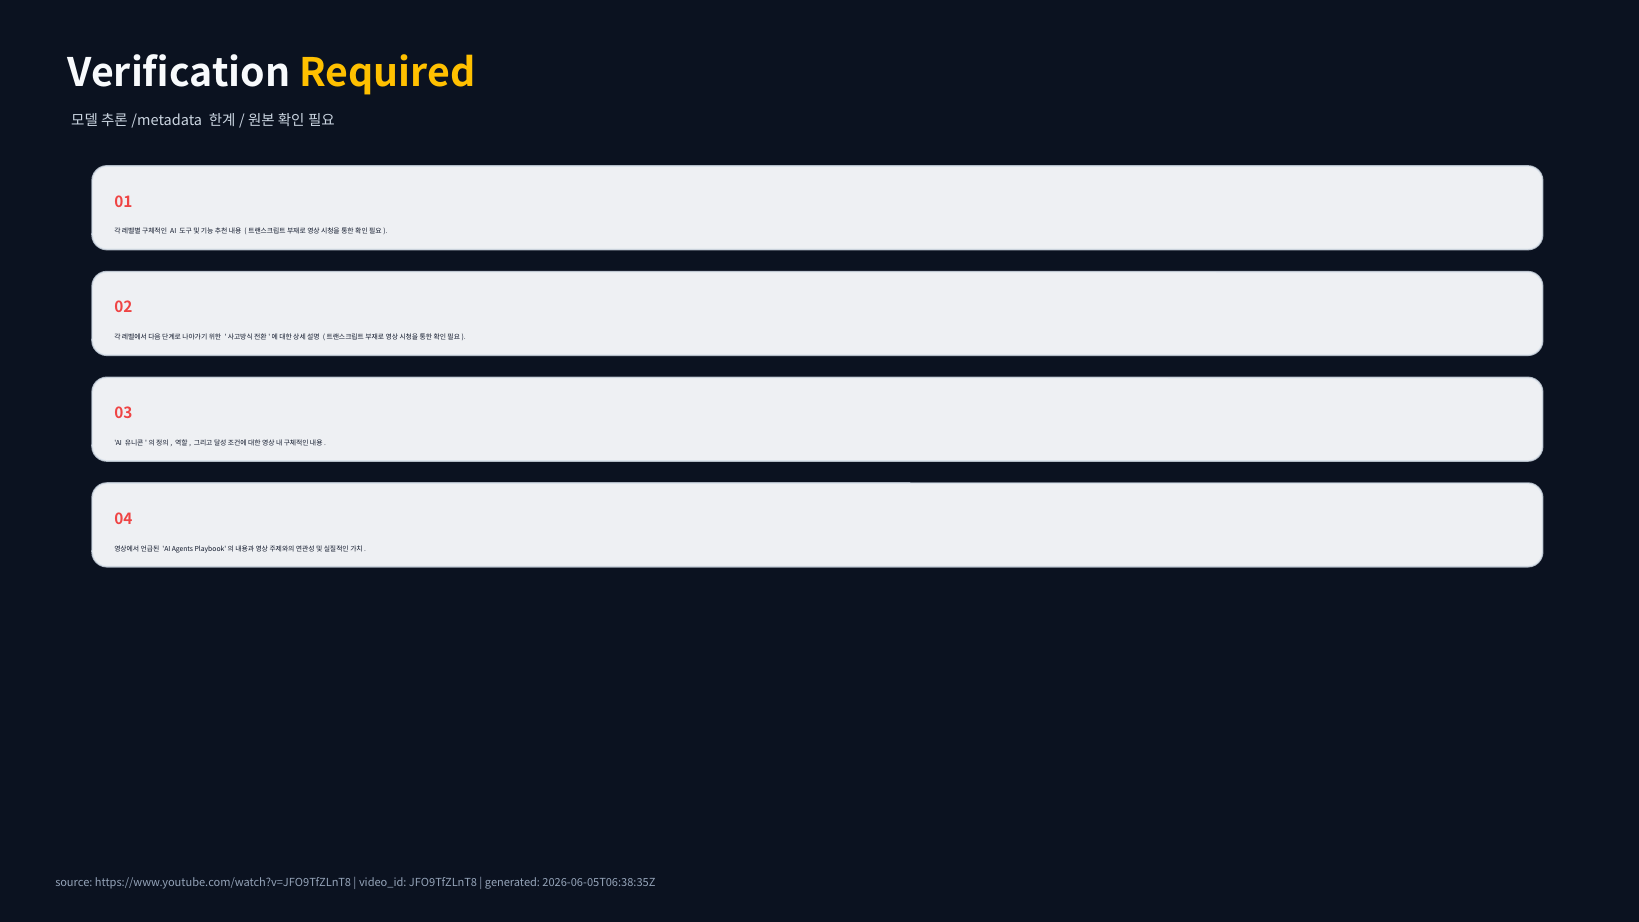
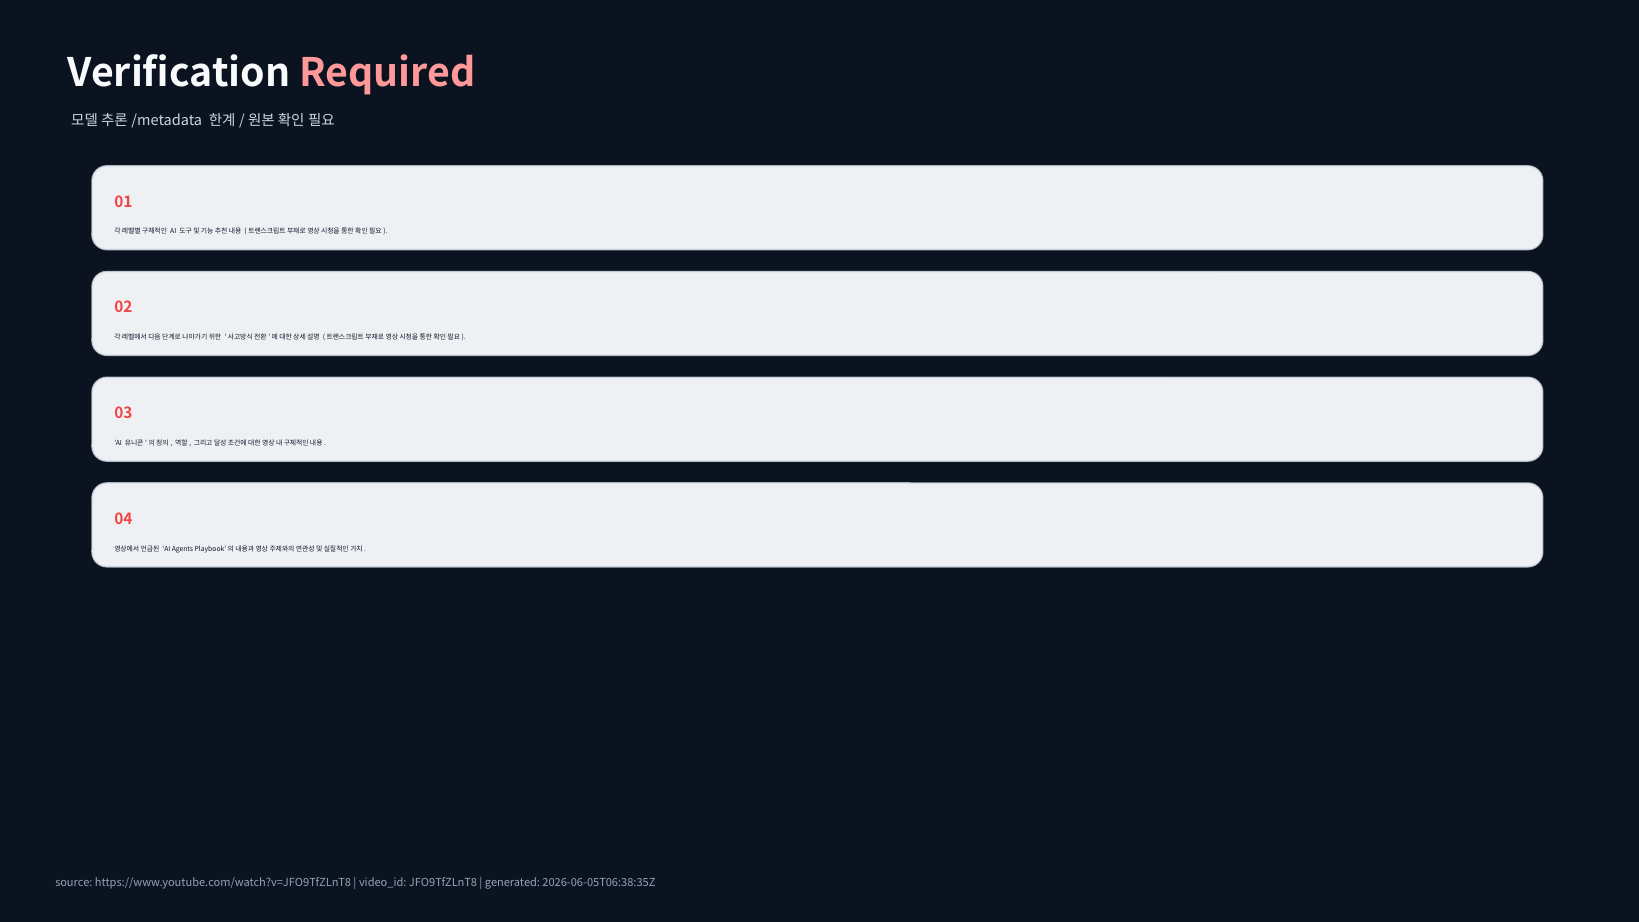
Required colour: yellow -> pink
